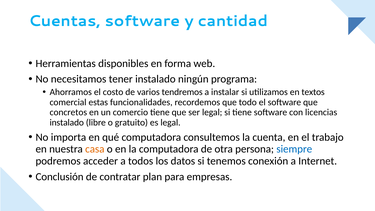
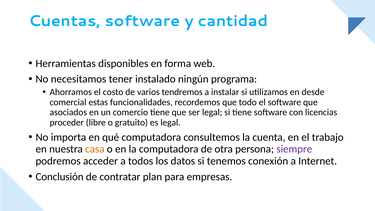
textos: textos -> desde
concretos: concretos -> asociados
instalado at (67, 122): instalado -> proceder
siempre colour: blue -> purple
